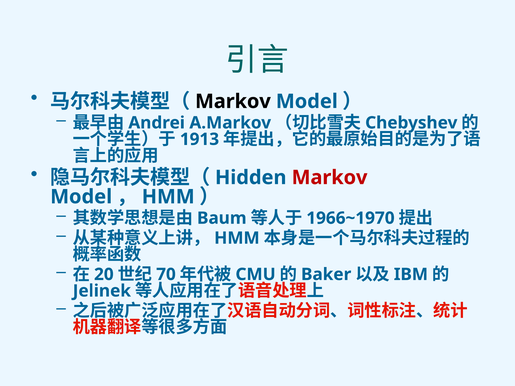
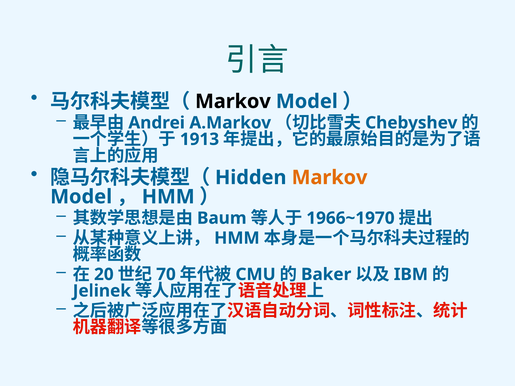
Markov at (330, 178) colour: red -> orange
